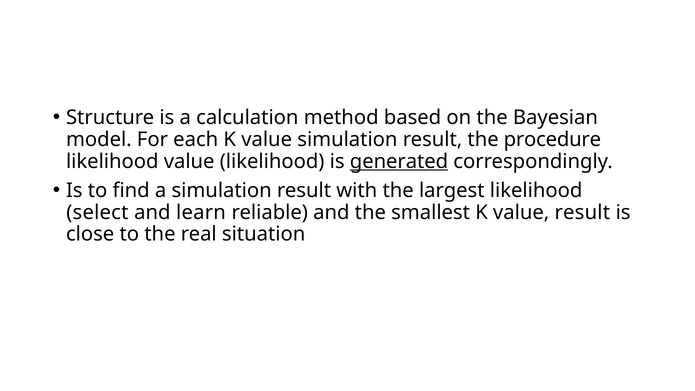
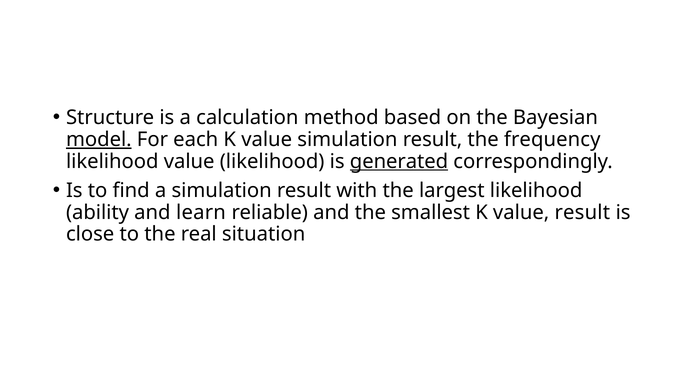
model underline: none -> present
procedure: procedure -> frequency
select: select -> ability
